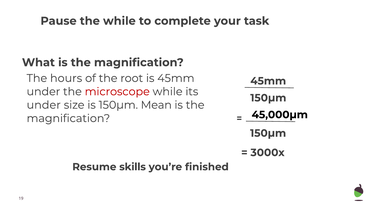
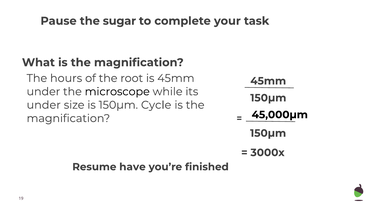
the while: while -> sugar
microscope colour: red -> black
Mean: Mean -> Cycle
skills: skills -> have
